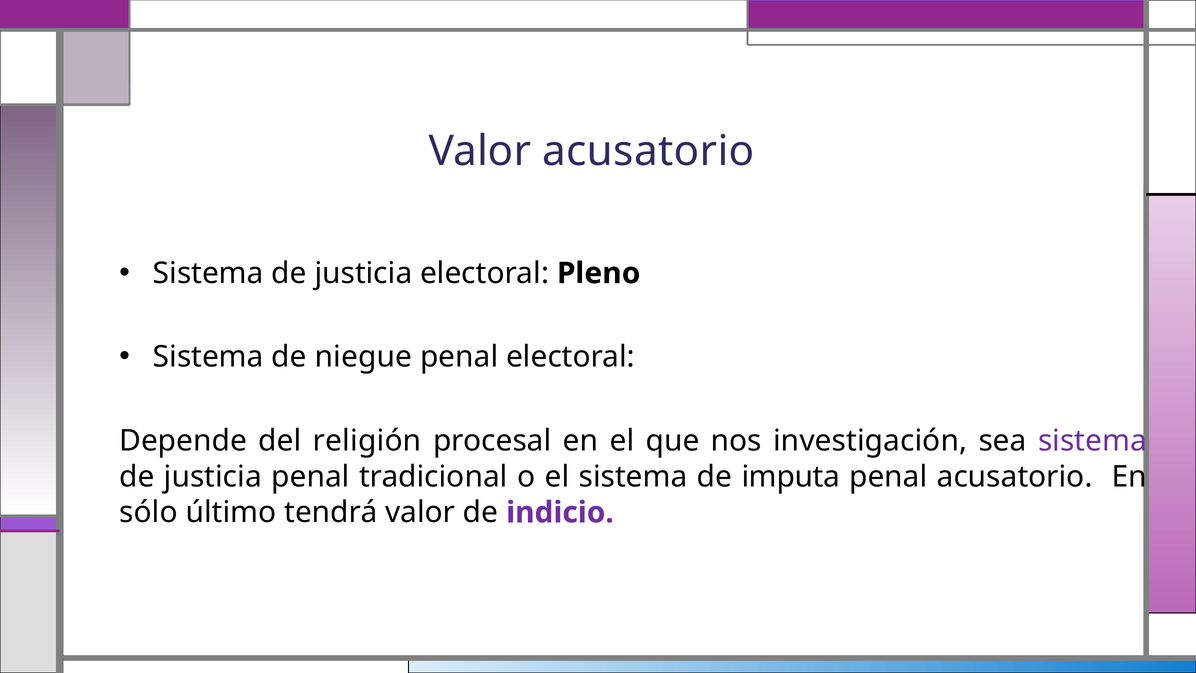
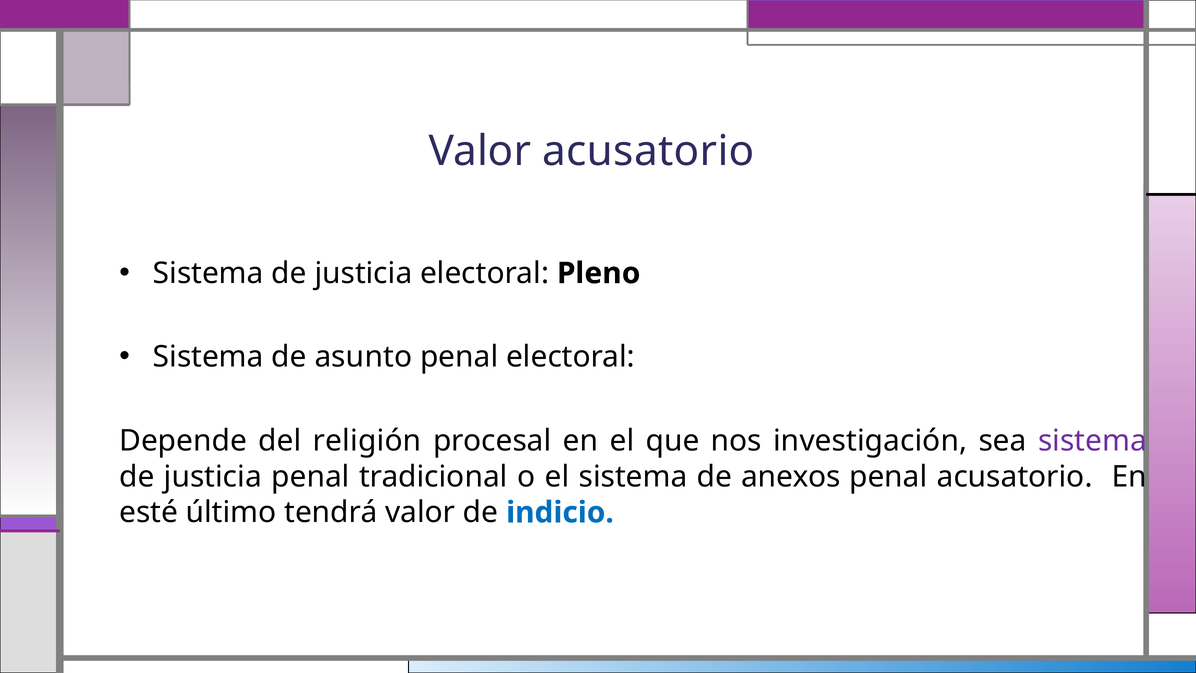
niegue: niegue -> asunto
imputa: imputa -> anexos
sólo: sólo -> esté
indicio colour: purple -> blue
